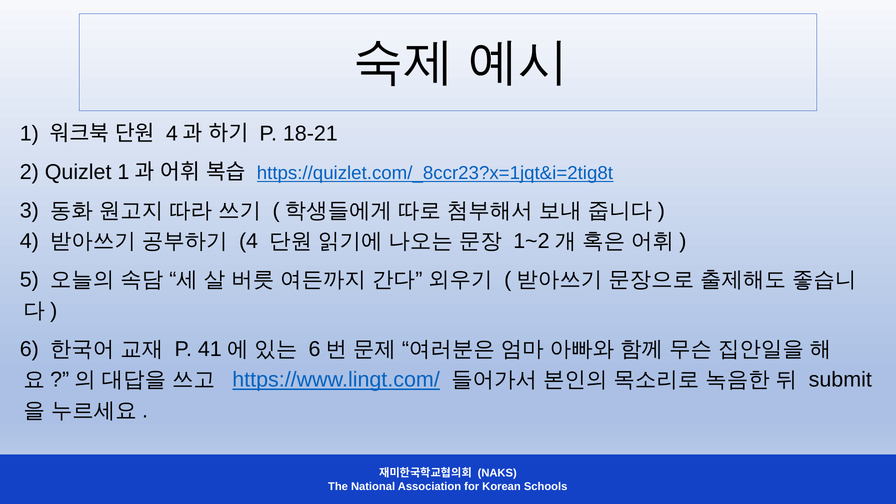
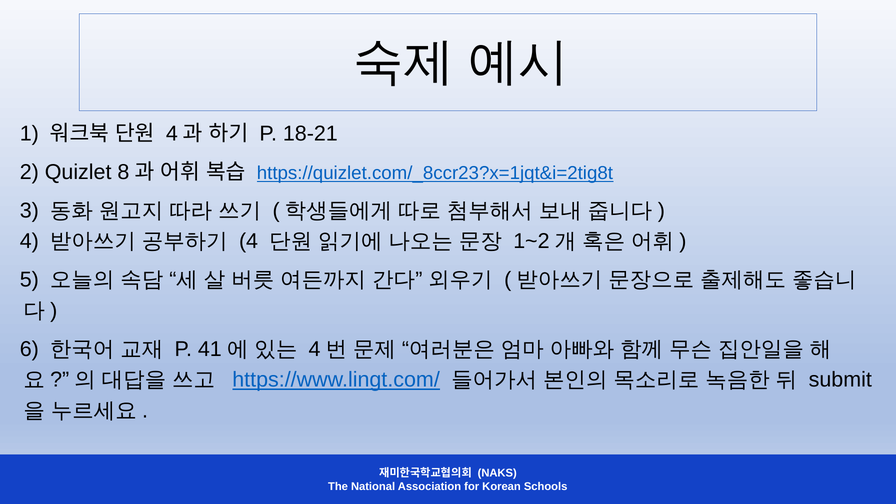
Quizlet 1: 1 -> 8
6 at (314, 349): 6 -> 4
